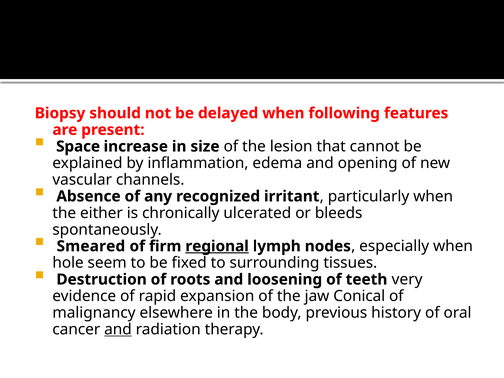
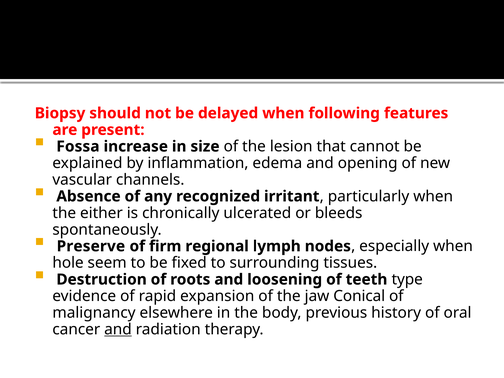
Space: Space -> Fossa
Smeared: Smeared -> Preserve
regional underline: present -> none
very: very -> type
